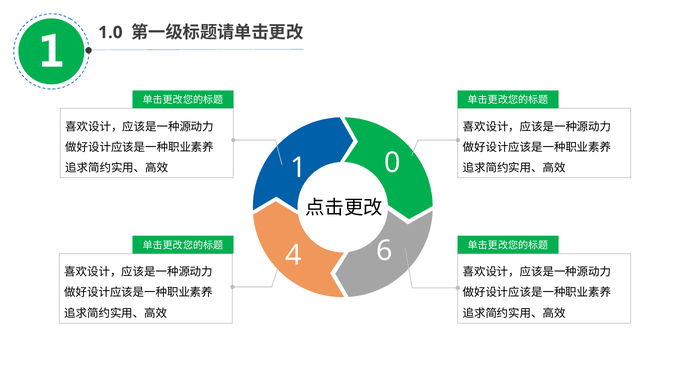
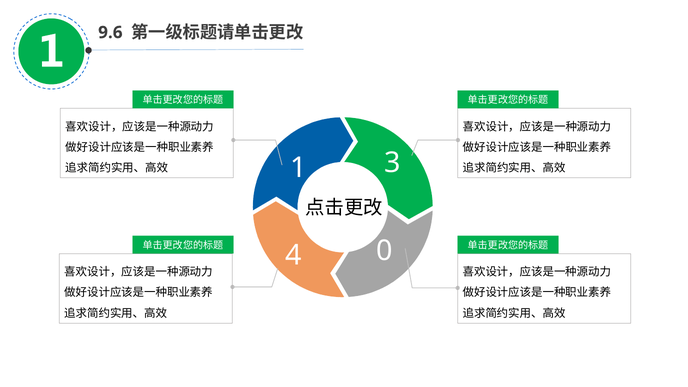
1.0: 1.0 -> 9.6
0: 0 -> 3
6: 6 -> 0
